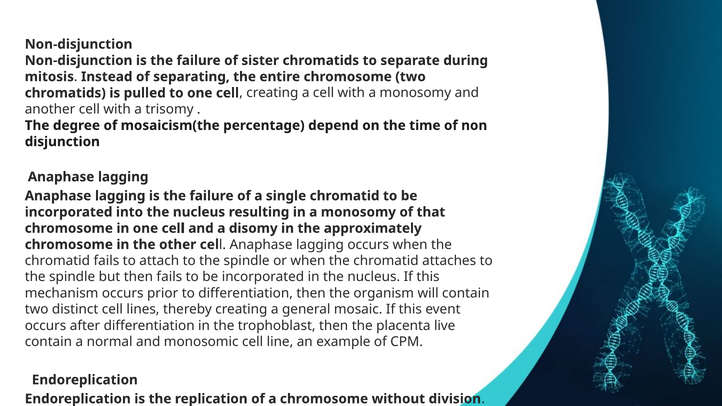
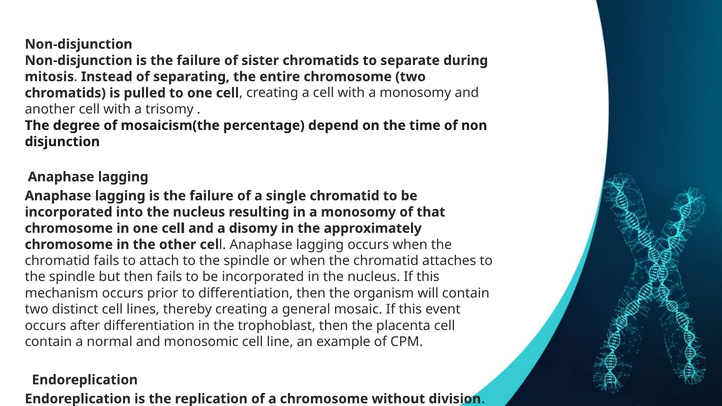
placenta live: live -> cell
